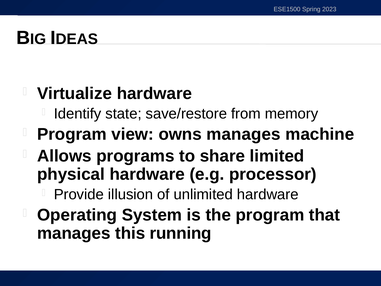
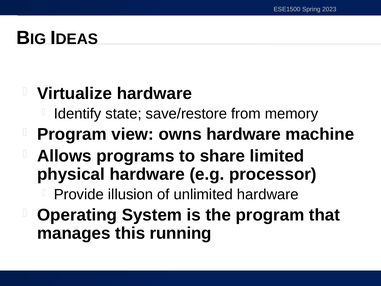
owns manages: manages -> hardware
